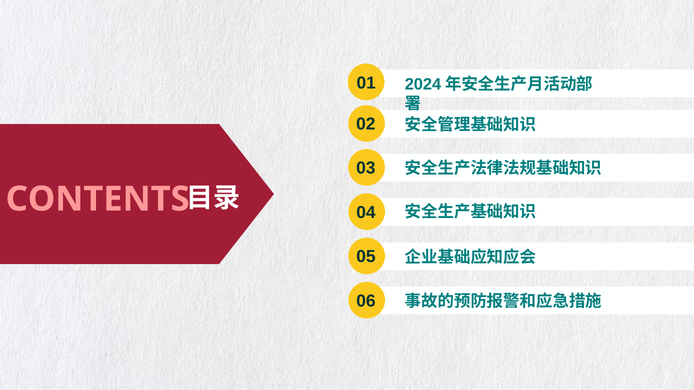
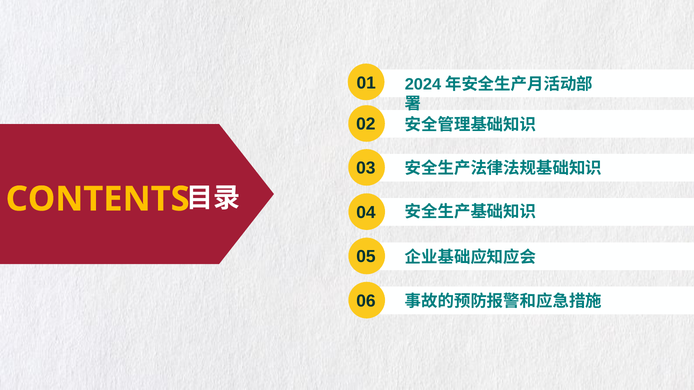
CONTENTS colour: pink -> yellow
